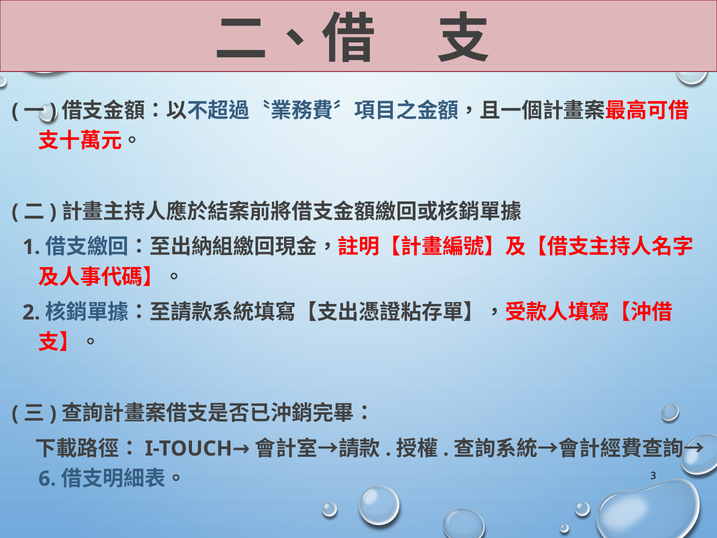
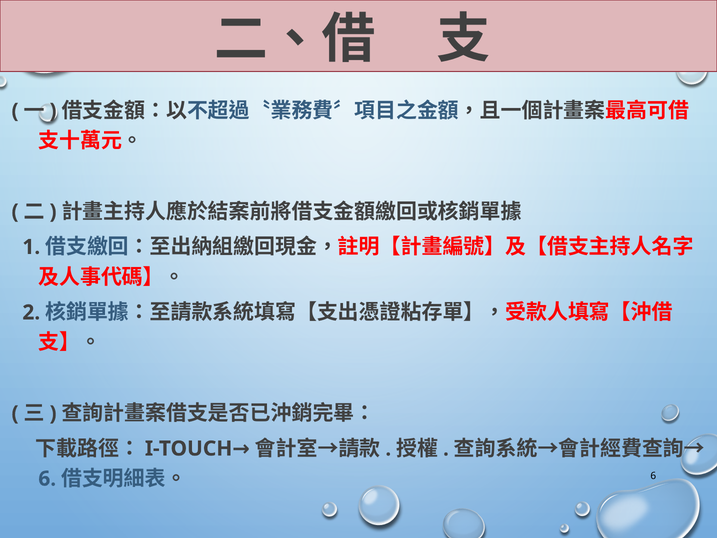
3 at (653, 476): 3 -> 6
